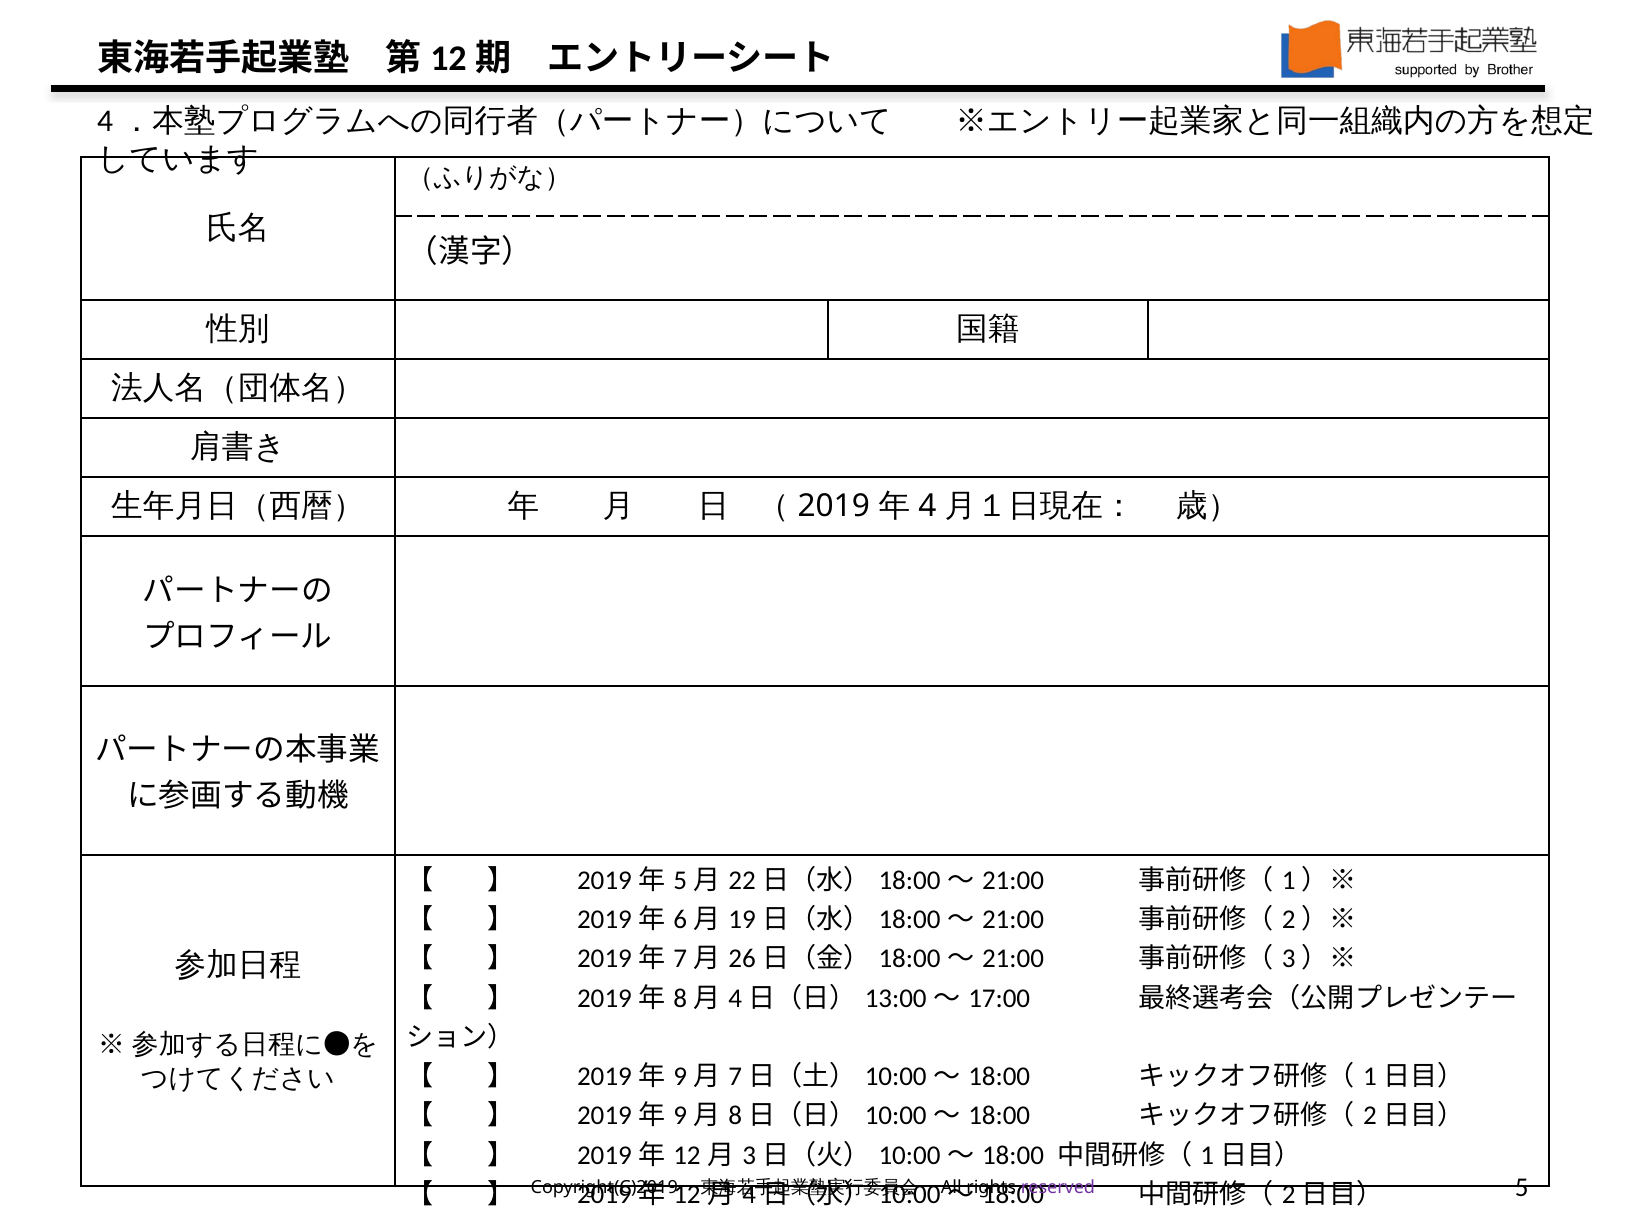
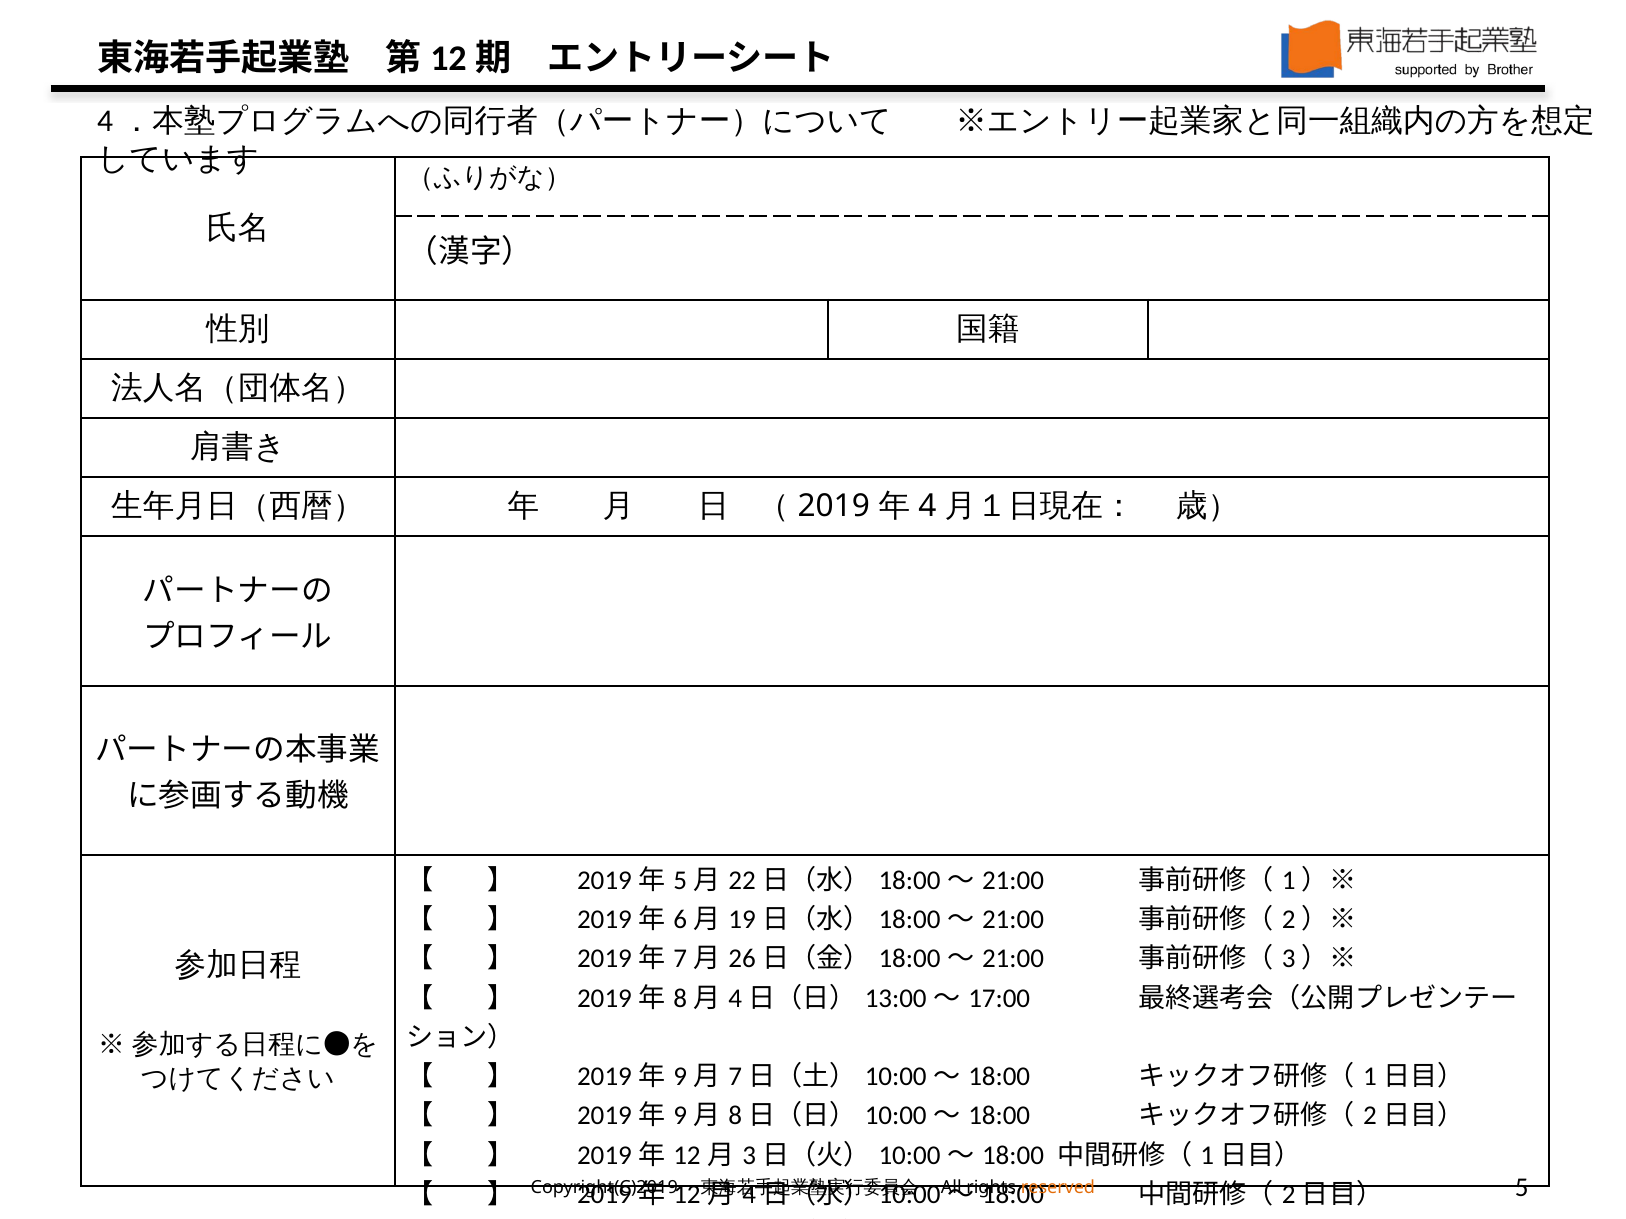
reserved colour: purple -> orange
